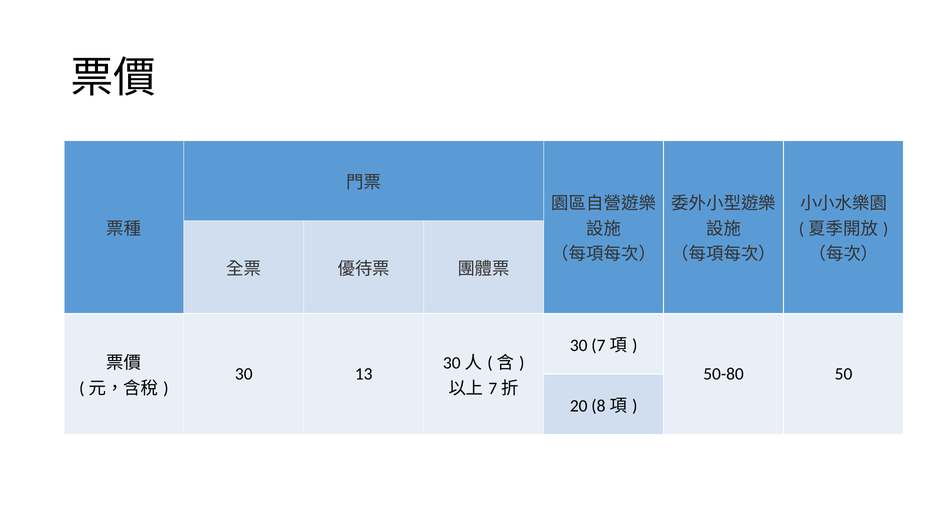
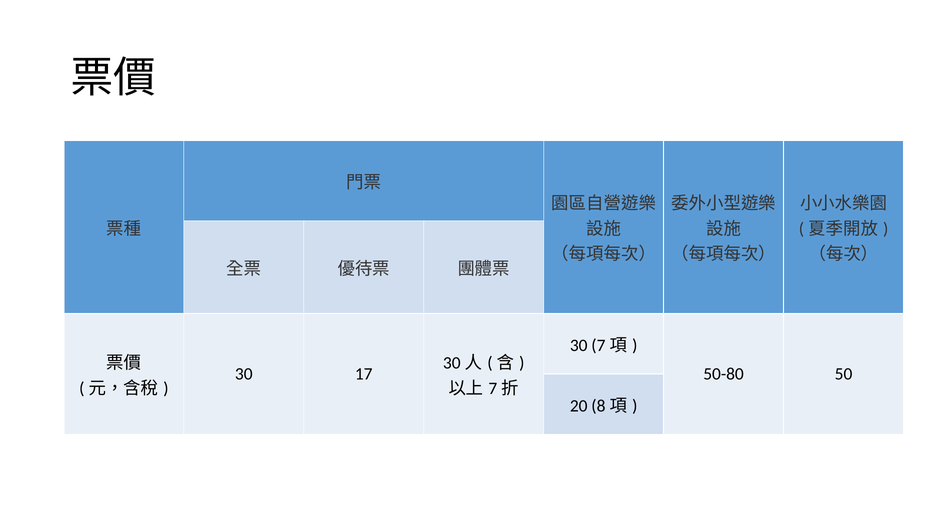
13: 13 -> 17
